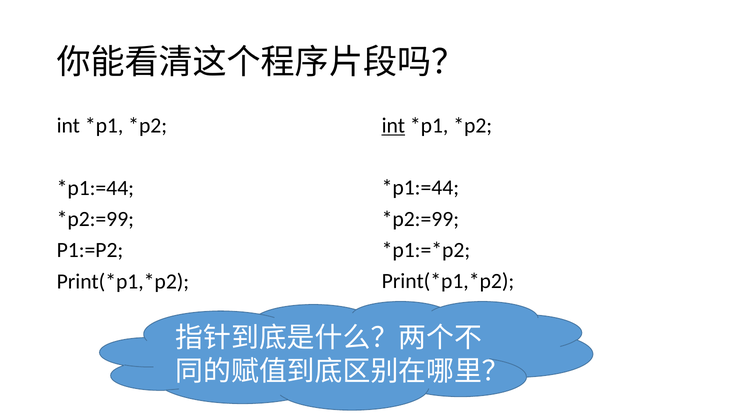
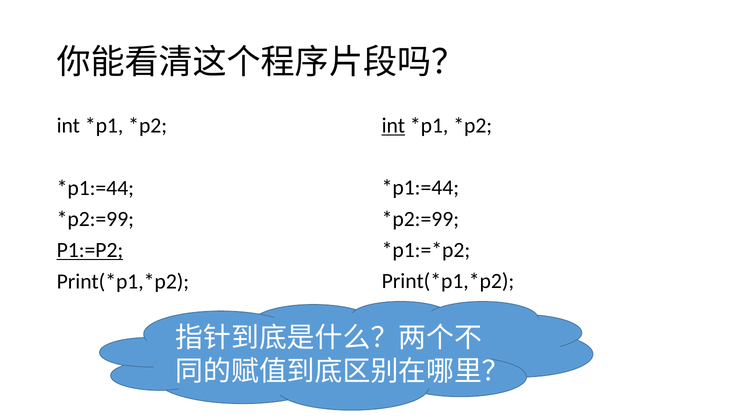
P1:=P2 underline: none -> present
